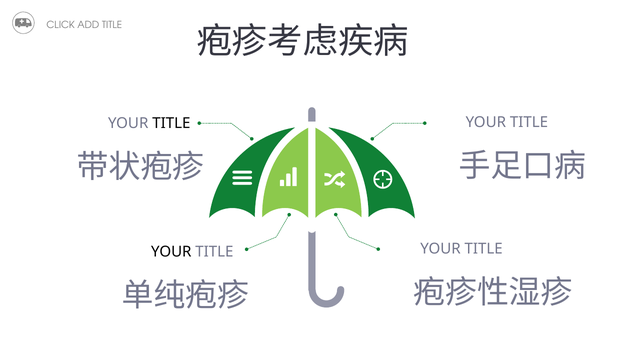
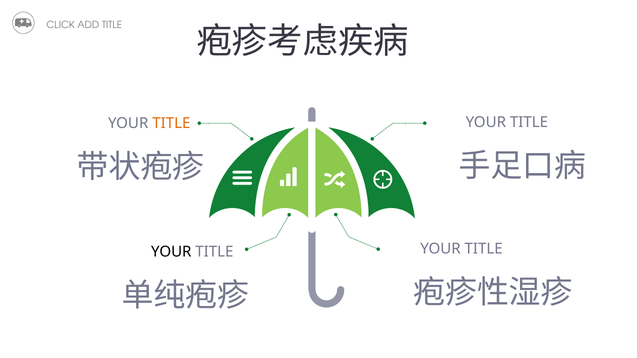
TITLE at (171, 124) colour: black -> orange
